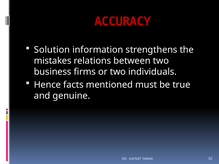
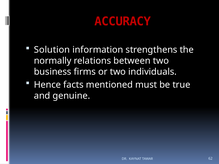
mistakes: mistakes -> normally
